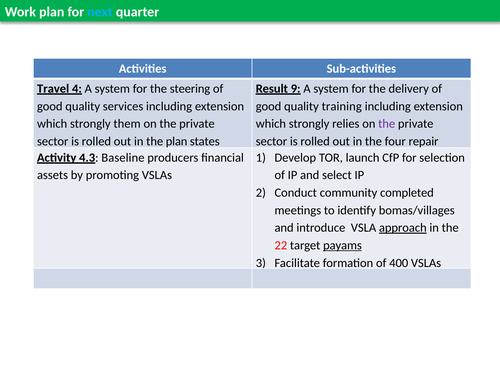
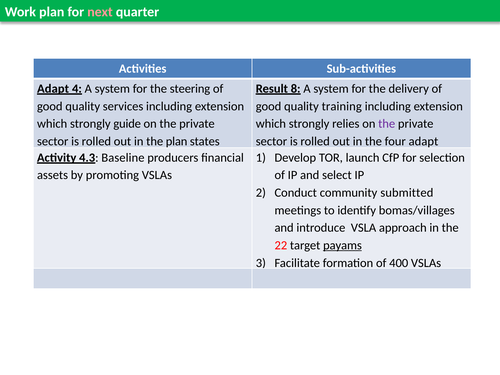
next colour: light blue -> pink
Travel at (53, 89): Travel -> Adapt
9: 9 -> 8
them: them -> guide
four repair: repair -> adapt
completed: completed -> submitted
approach underline: present -> none
